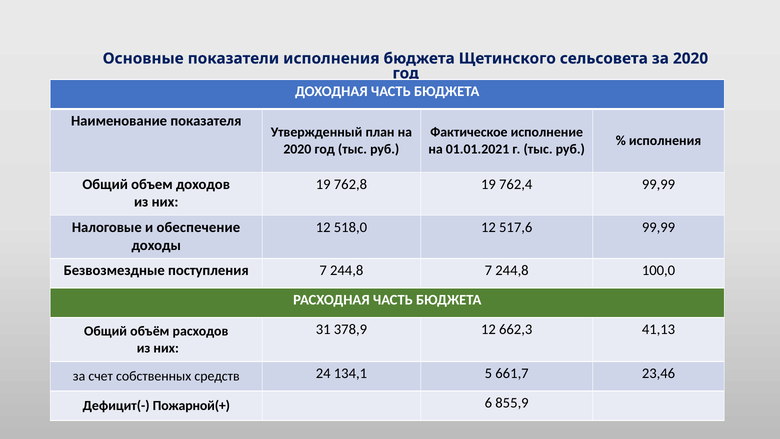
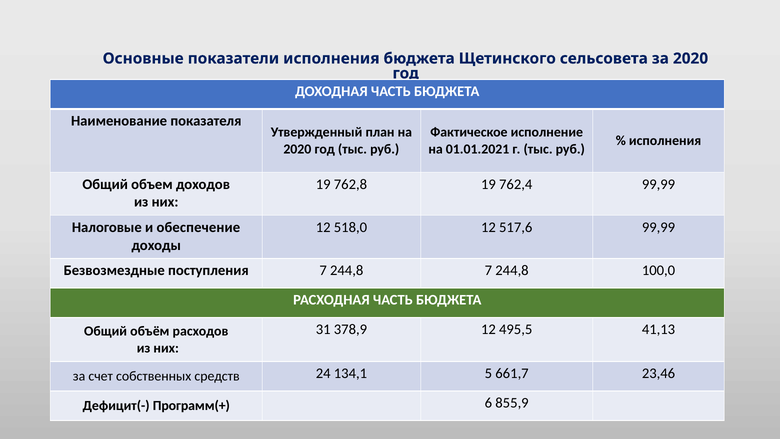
662,3: 662,3 -> 495,5
Пожарной(+: Пожарной(+ -> Программ(+
